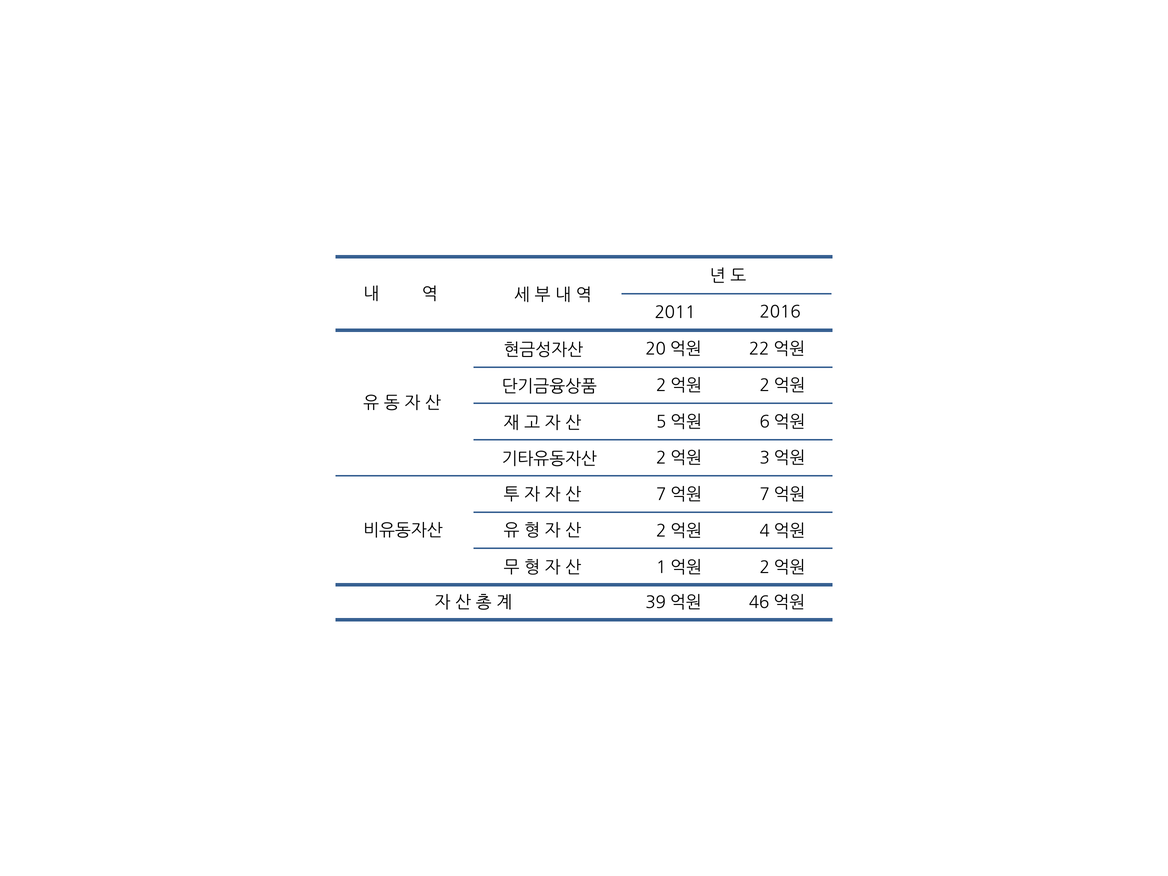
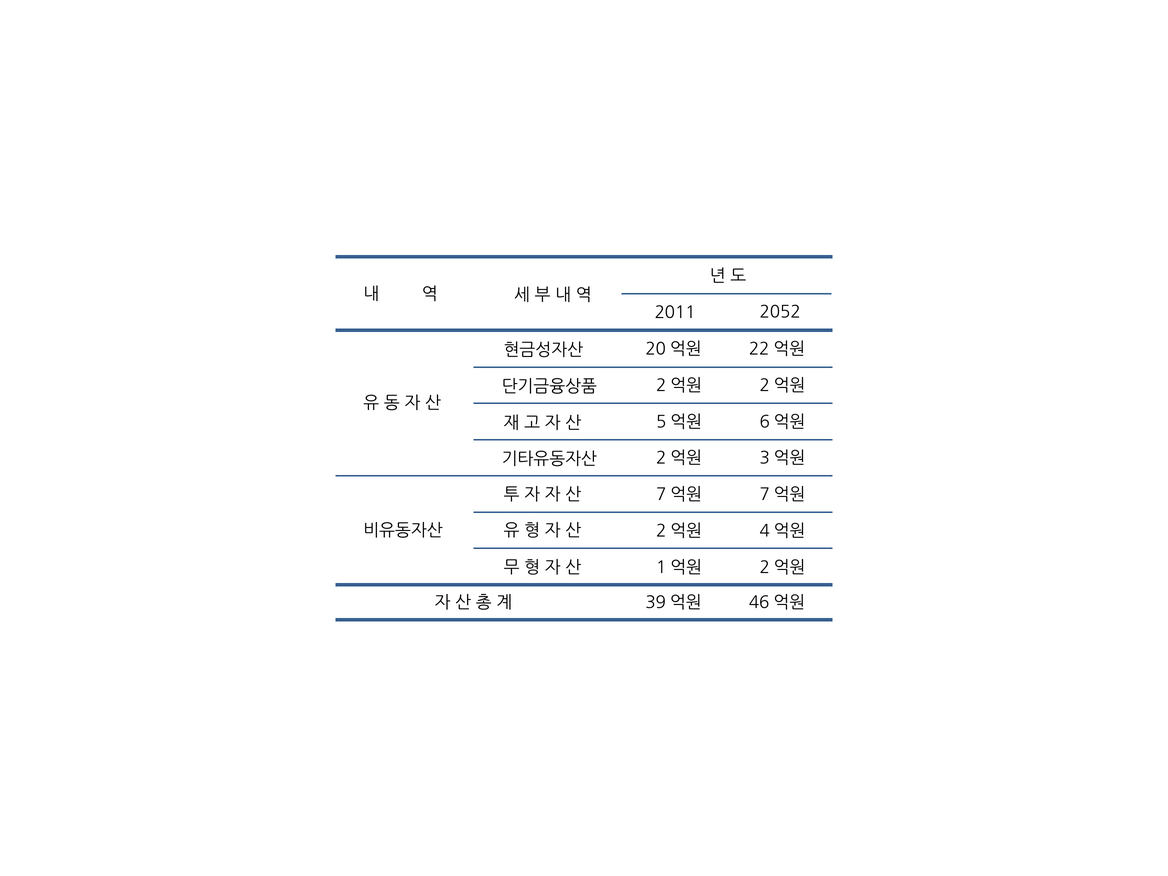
2016: 2016 -> 2052
